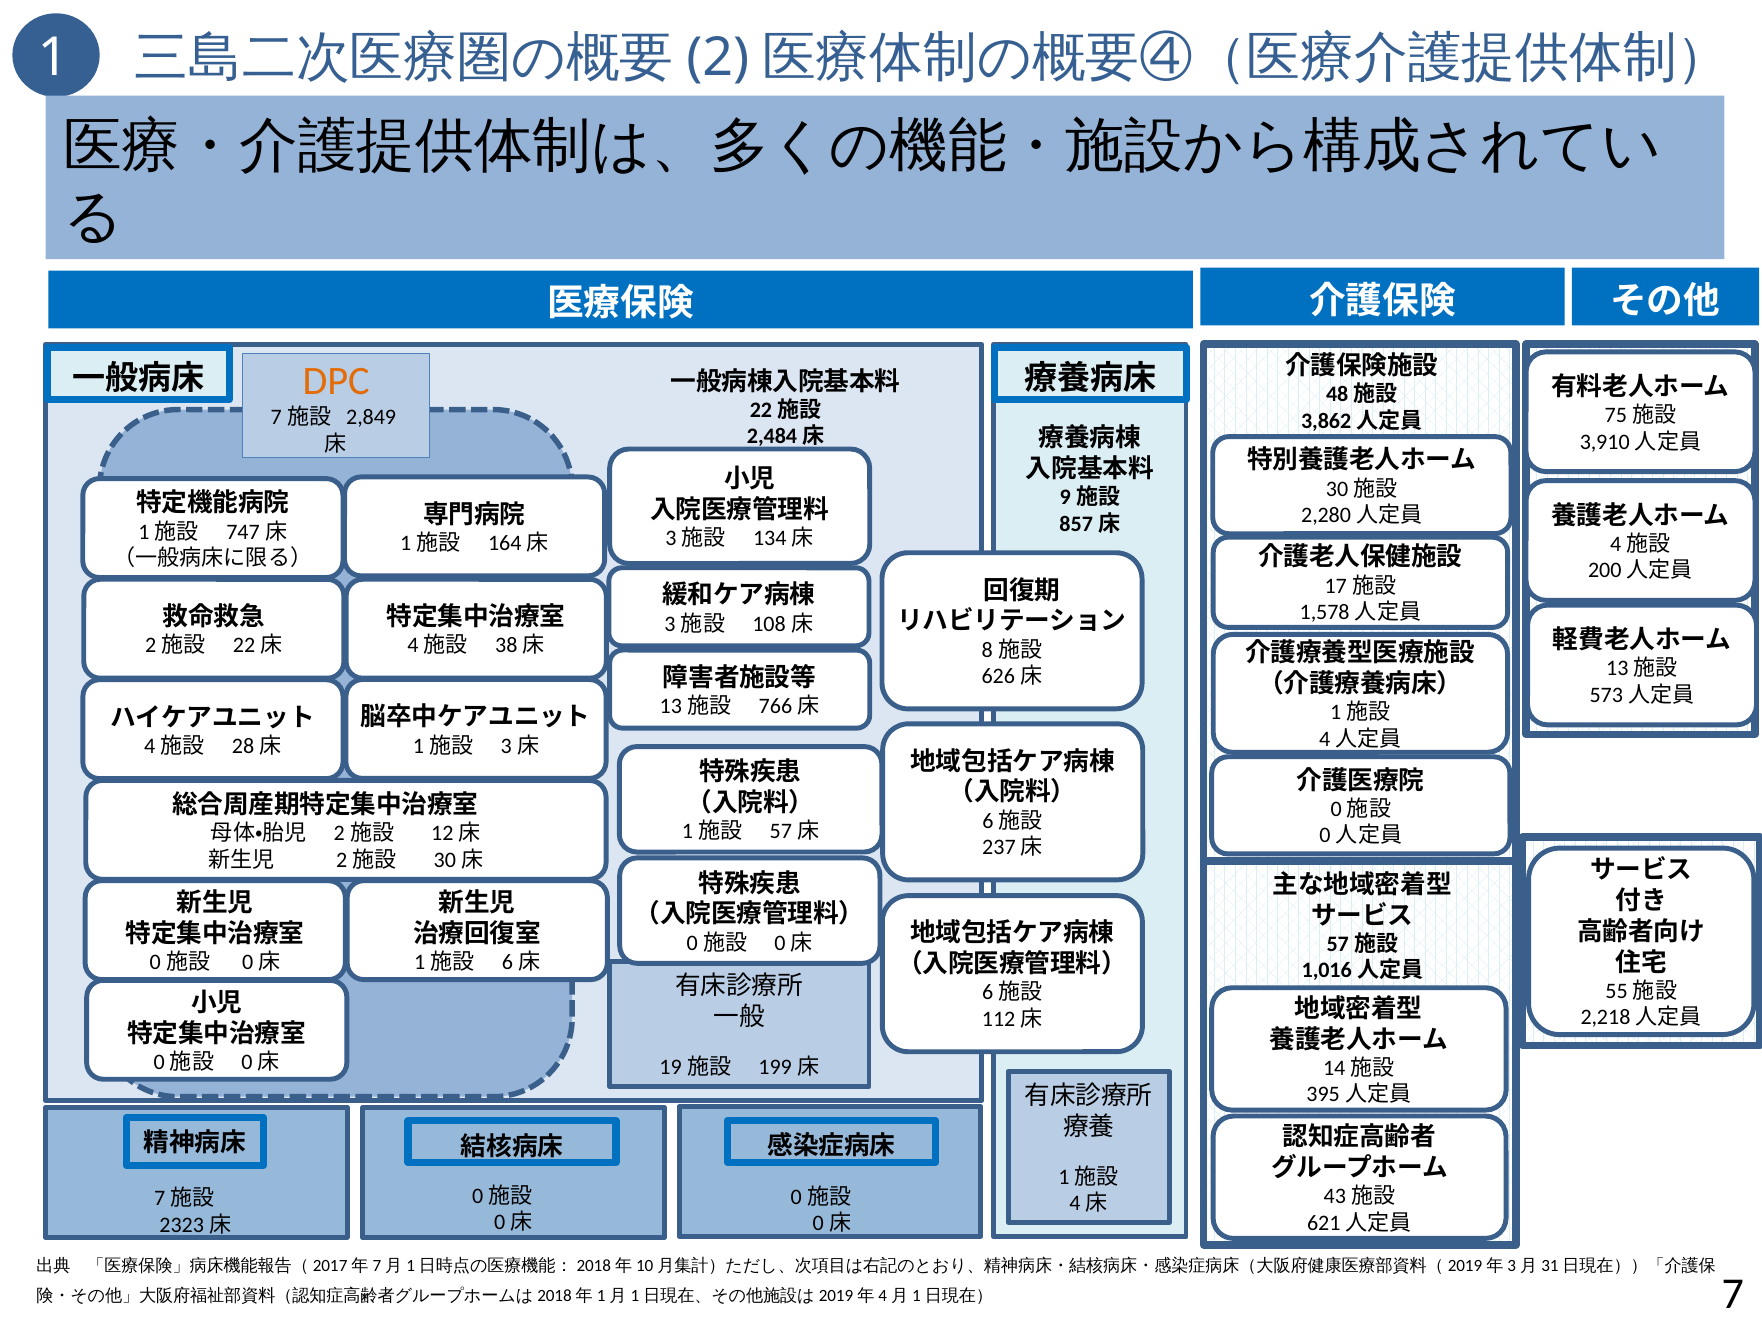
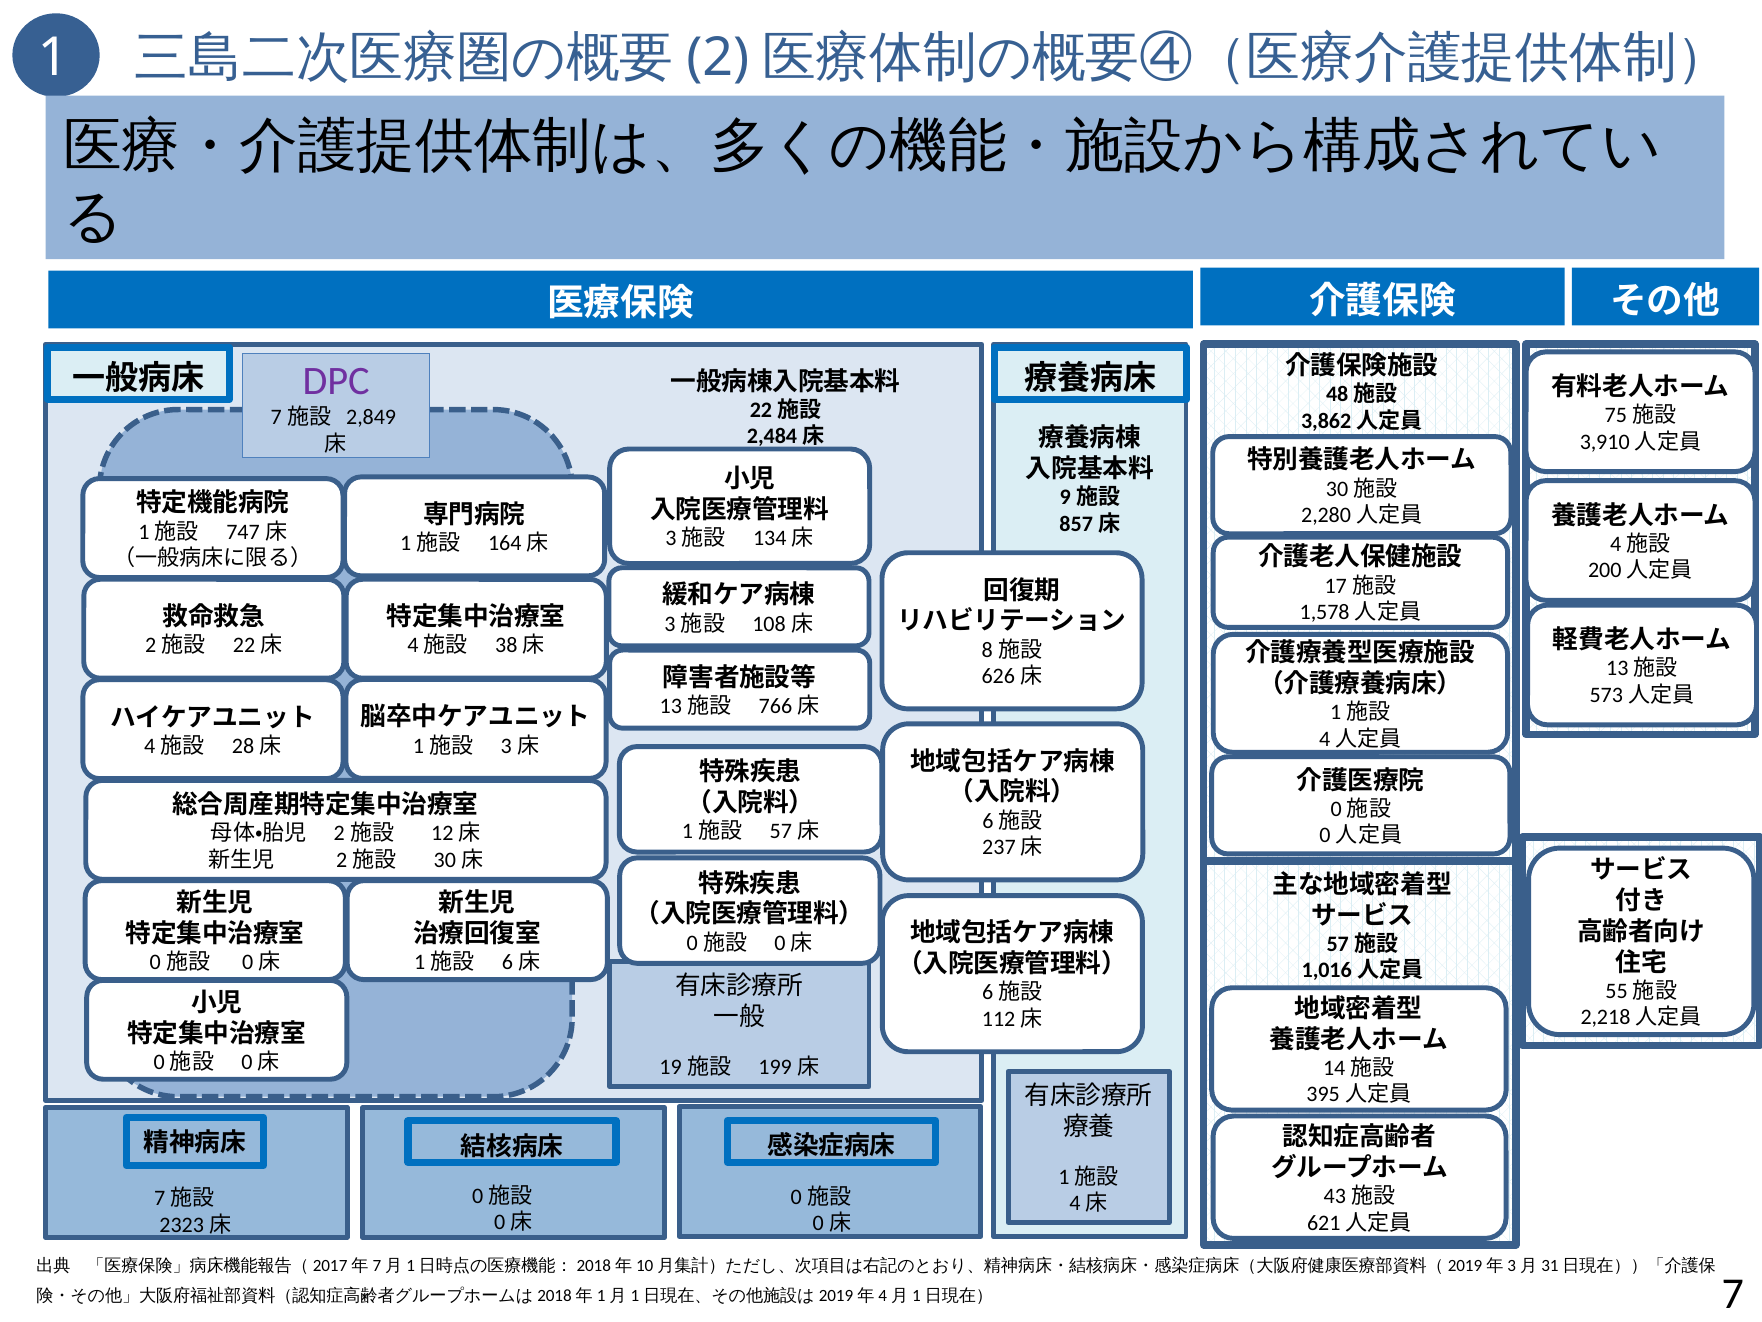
DPC colour: orange -> purple
